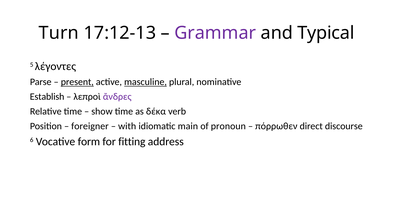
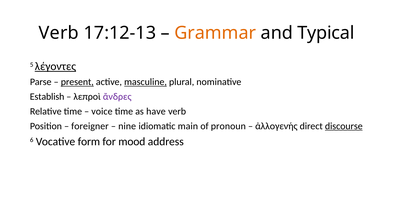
Turn at (59, 33): Turn -> Verb
Grammar colour: purple -> orange
λέγοντες underline: none -> present
show: show -> voice
δέκα: δέκα -> have
with: with -> nine
πόρρωθεν: πόρρωθεν -> ἀλλογενής
discourse underline: none -> present
fitting: fitting -> mood
